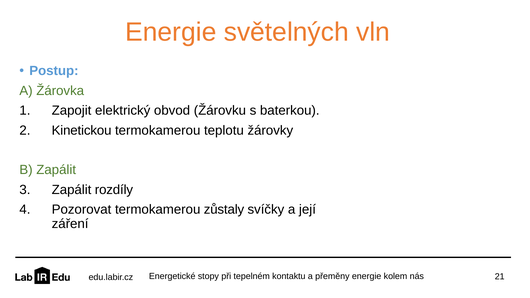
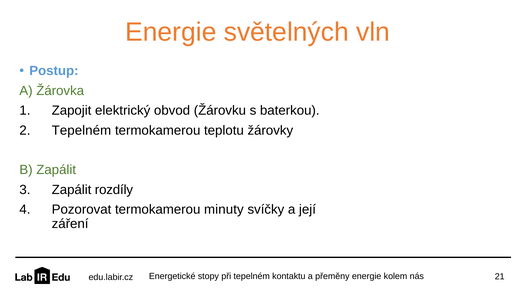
Kinetickou at (82, 130): Kinetickou -> Tepelném
zůstaly: zůstaly -> minuty
